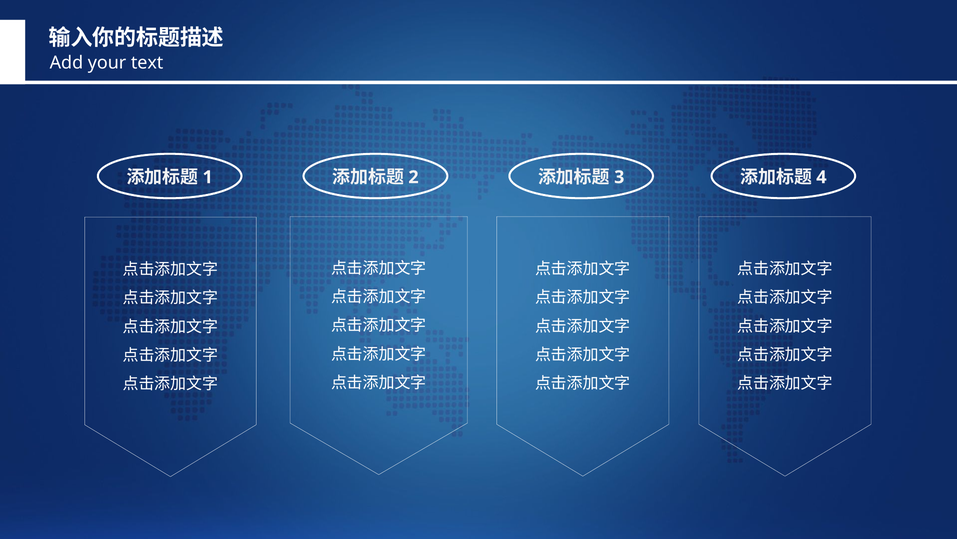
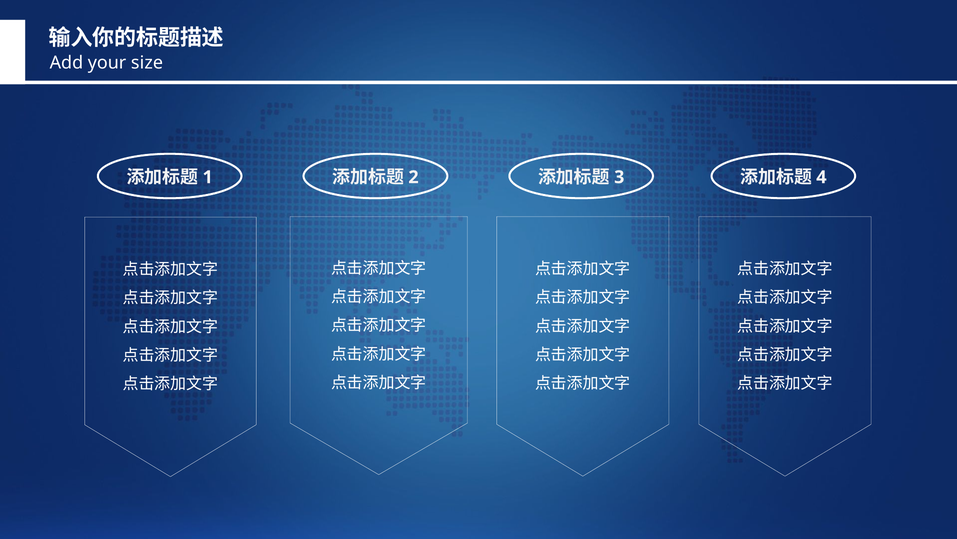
text: text -> size
